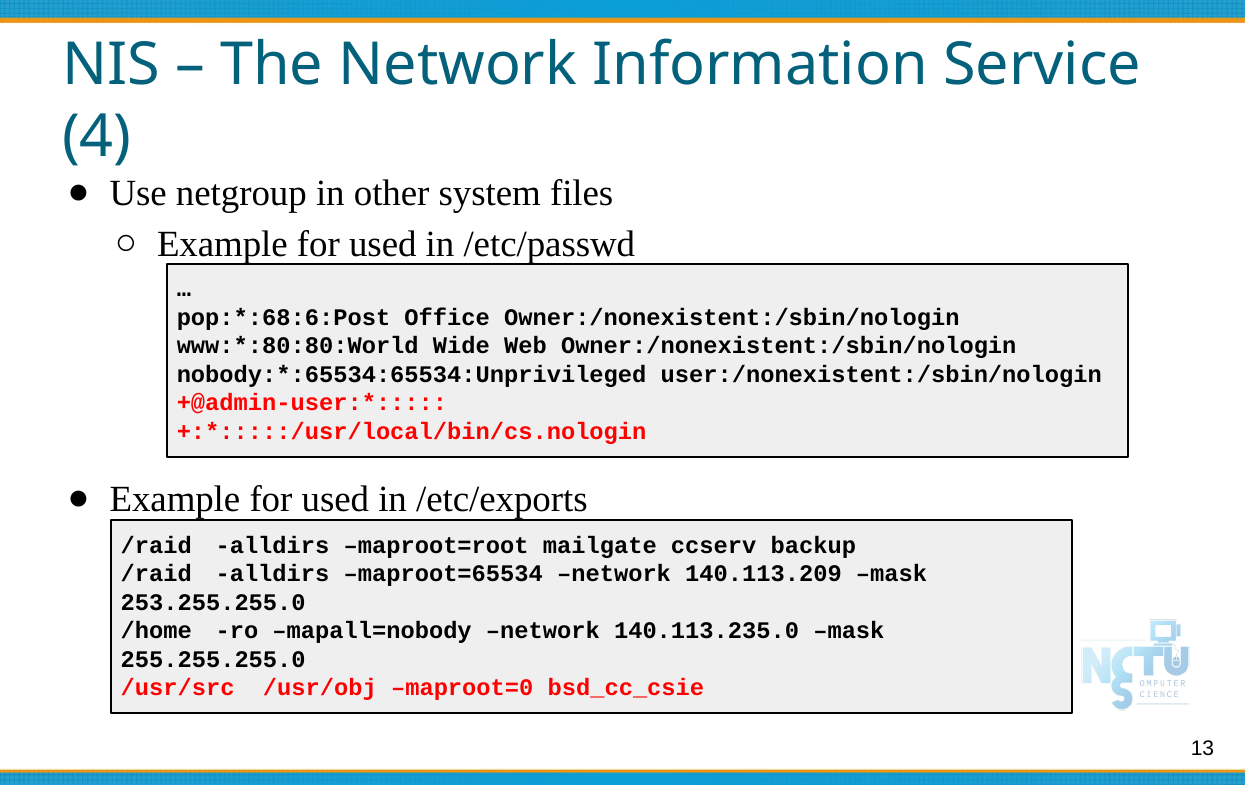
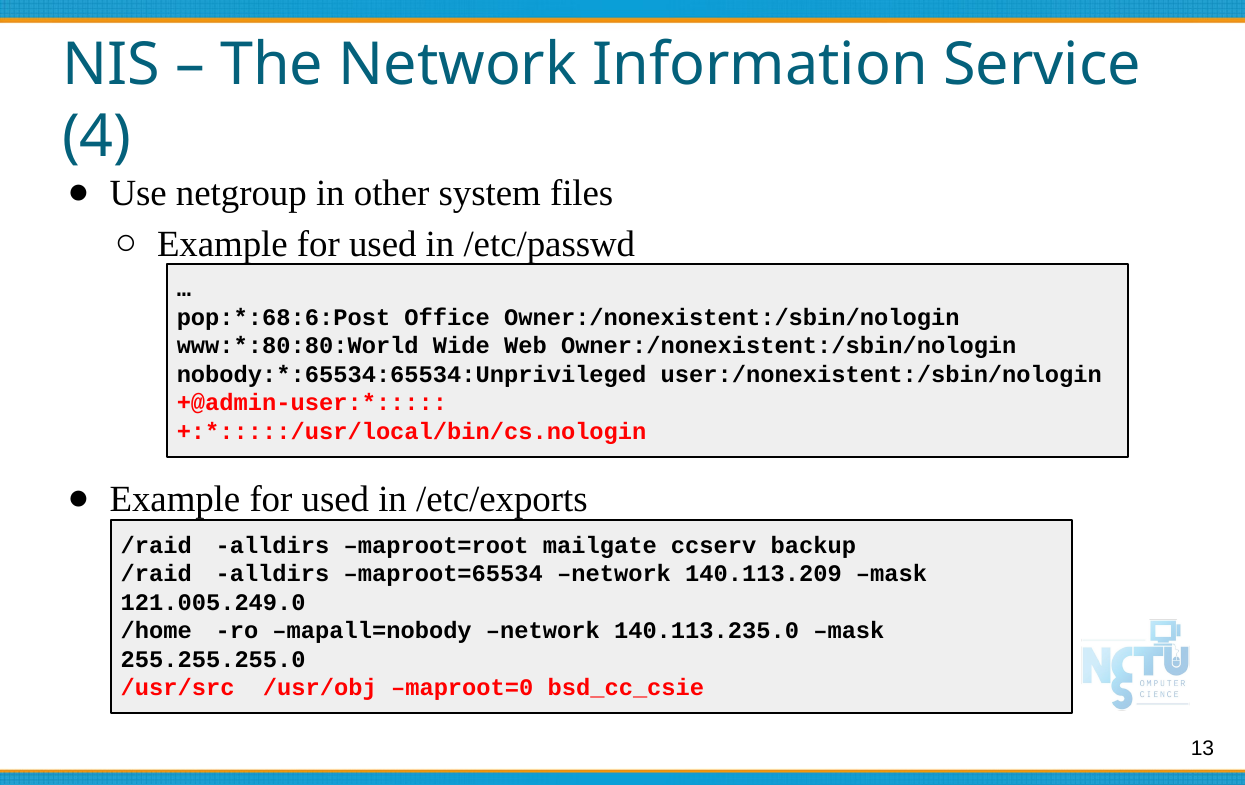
253.255.255.0: 253.255.255.0 -> 121.005.249.0
